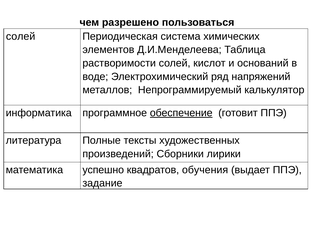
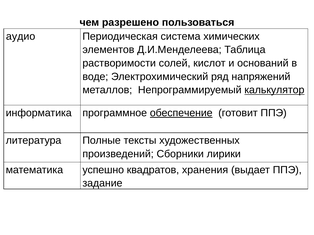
солей at (21, 36): солей -> аудио
калькулятор underline: none -> present
обучения: обучения -> хранения
